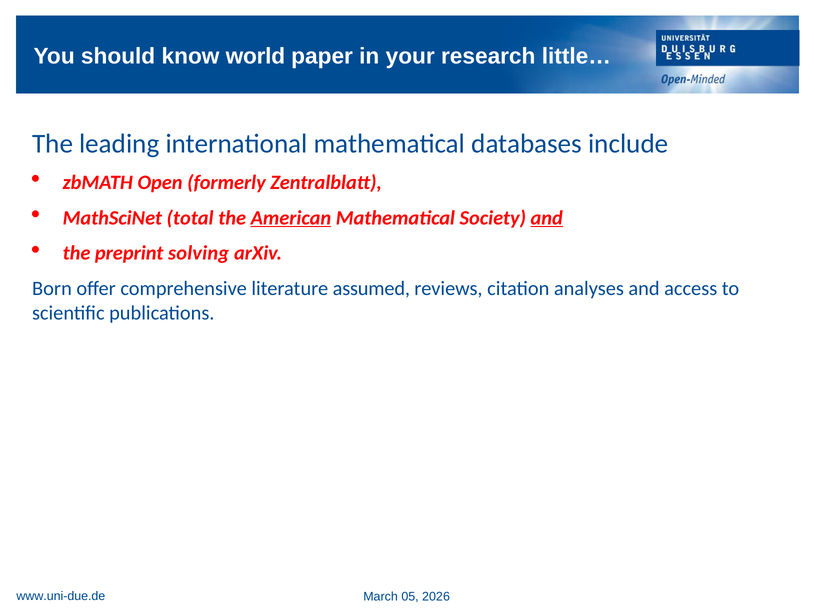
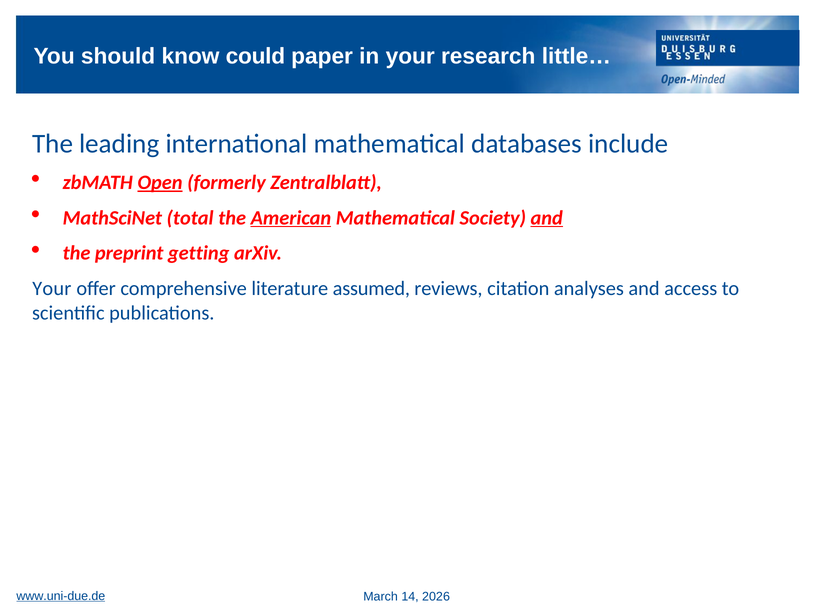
world: world -> could
Open underline: none -> present
solving: solving -> getting
Born at (52, 288): Born -> Your
www.uni-due.de underline: none -> present
05: 05 -> 14
